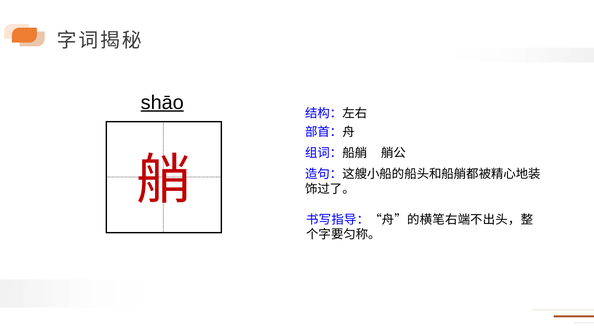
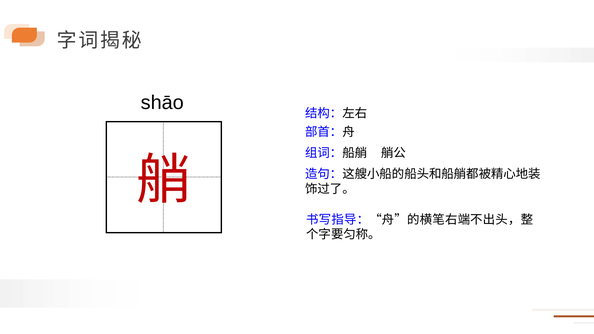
shāo underline: present -> none
